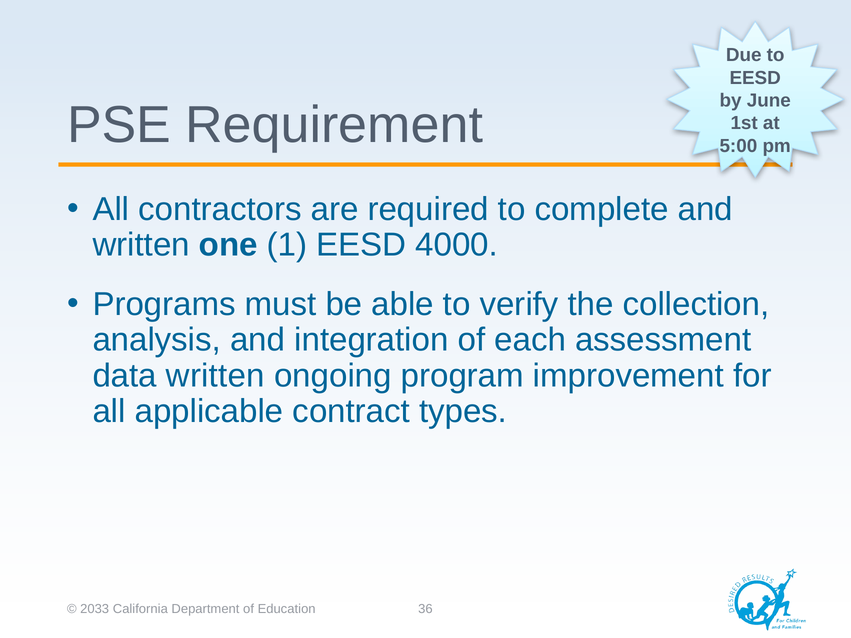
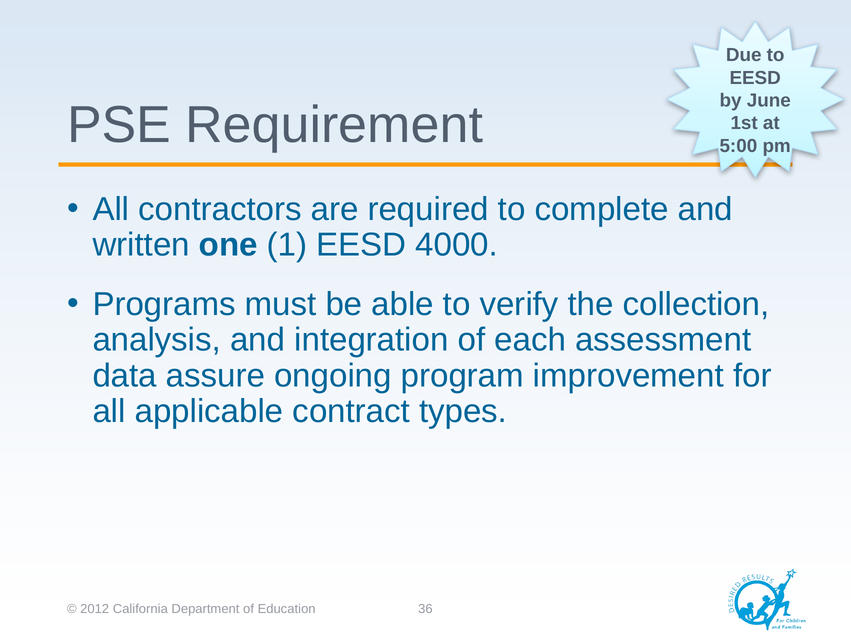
data written: written -> assure
2033: 2033 -> 2012
